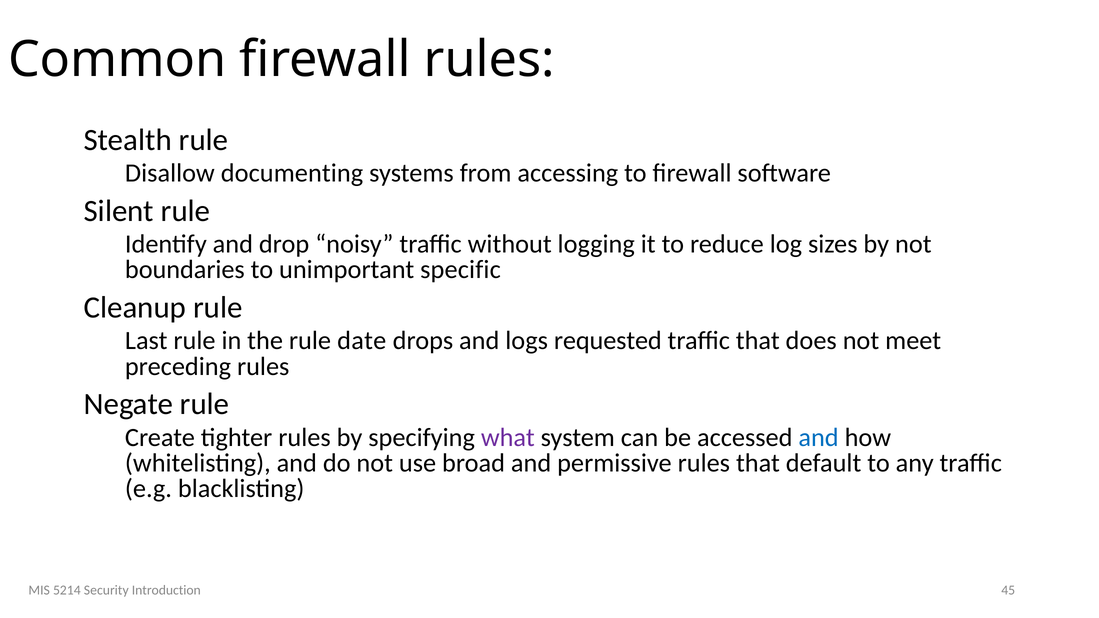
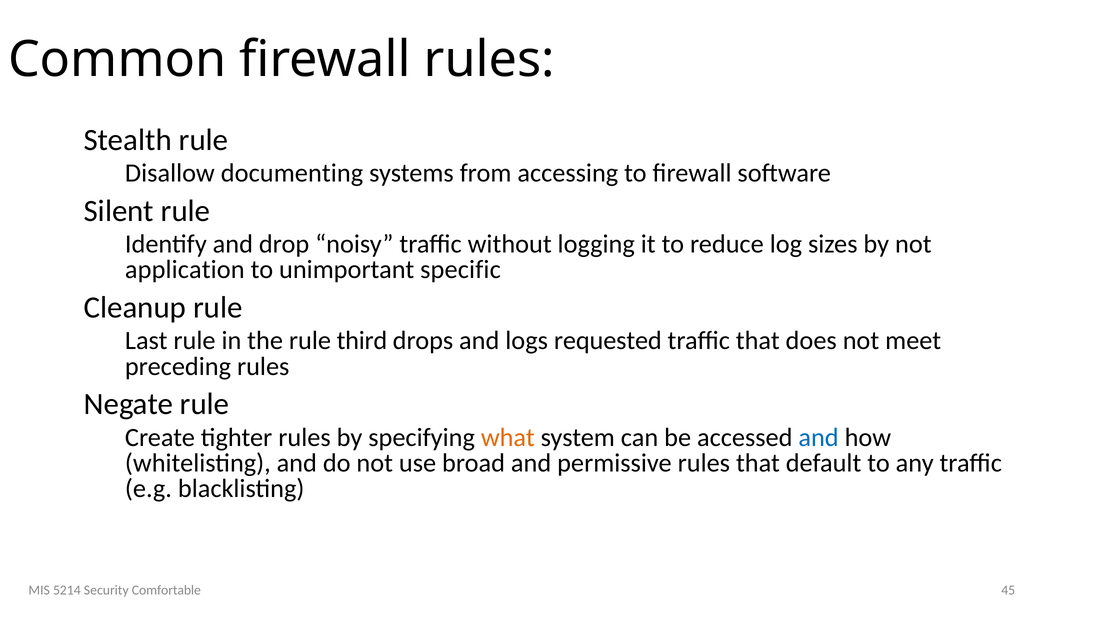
boundaries: boundaries -> application
date: date -> third
what colour: purple -> orange
Introduction: Introduction -> Comfortable
